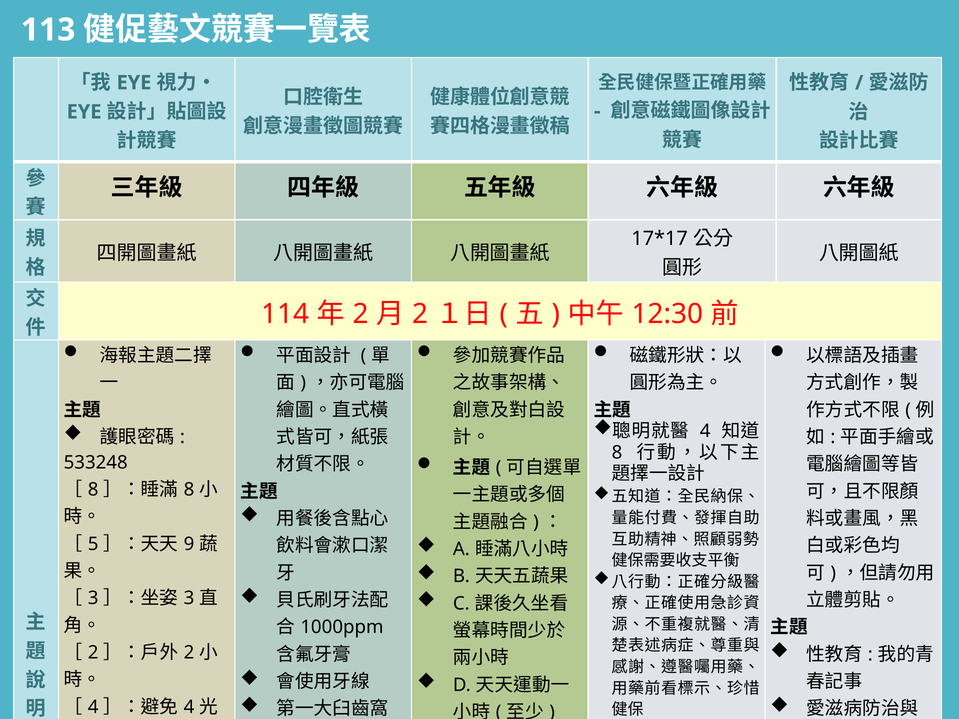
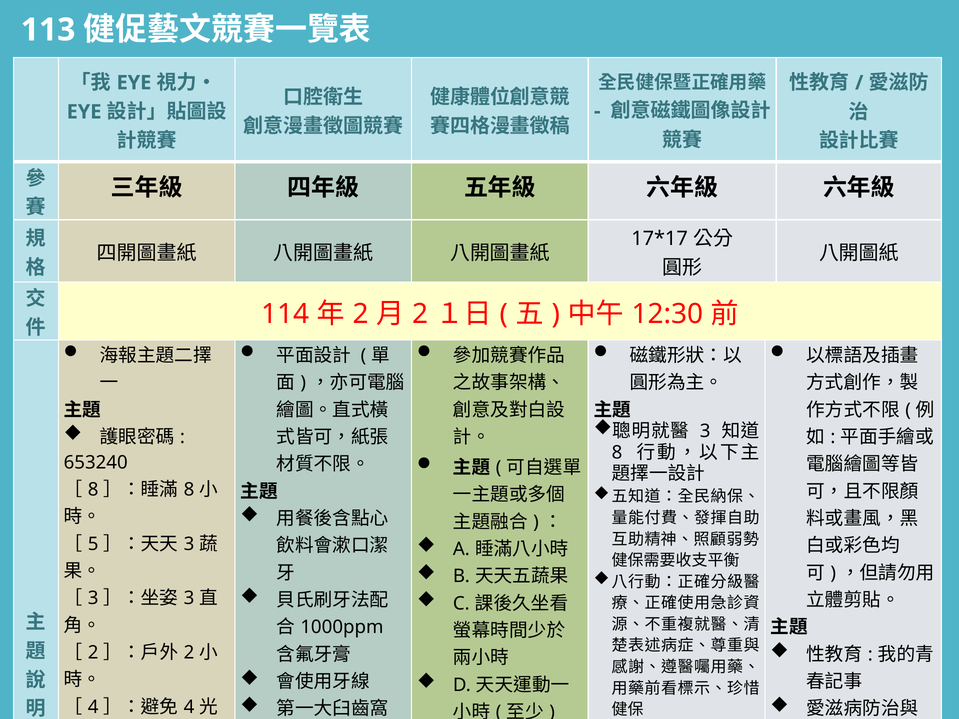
4 at (705, 431): 4 -> 3
533248: 533248 -> 653240
9 at (189, 544): 9 -> 3
